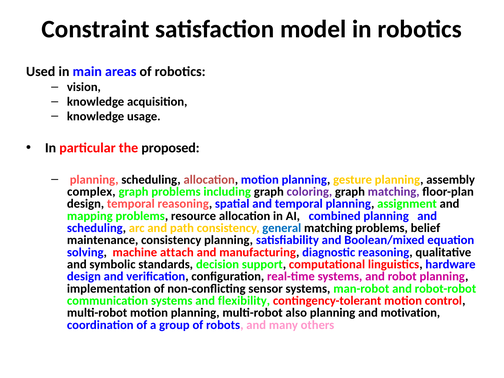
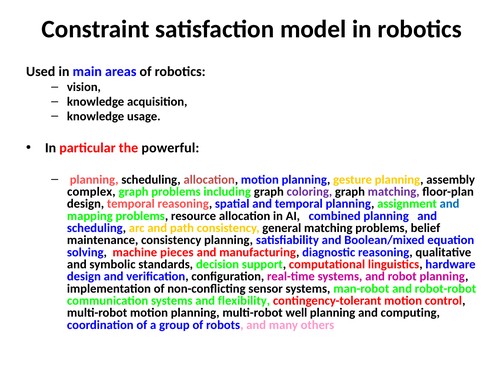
proposed: proposed -> powerful
and at (450, 204) colour: black -> blue
general colour: blue -> black
attach: attach -> pieces
also: also -> well
motivation: motivation -> computing
